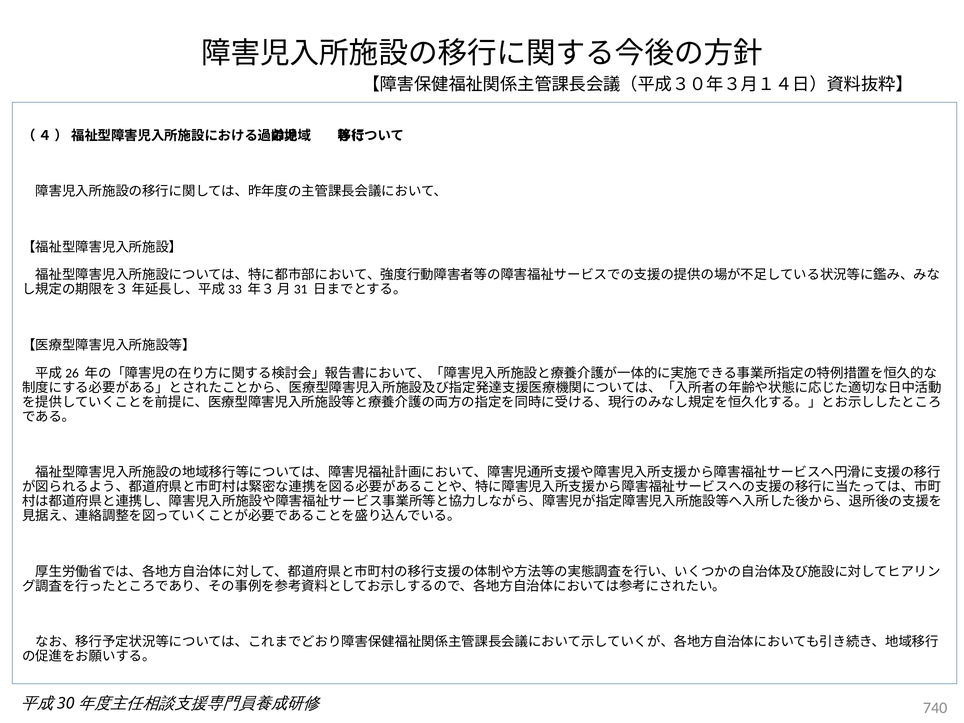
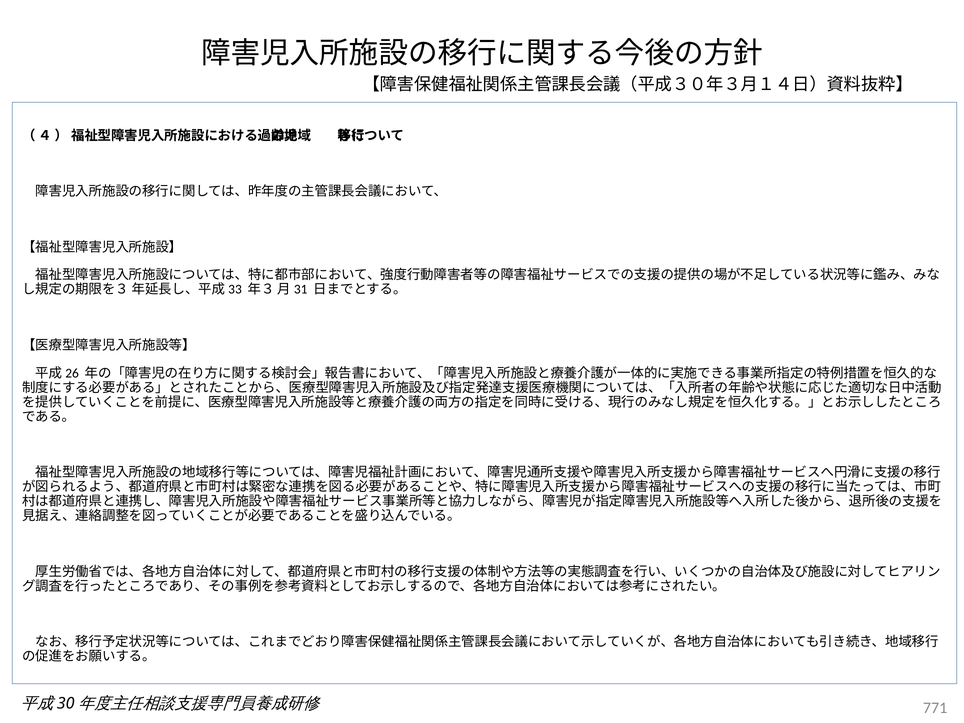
740: 740 -> 771
